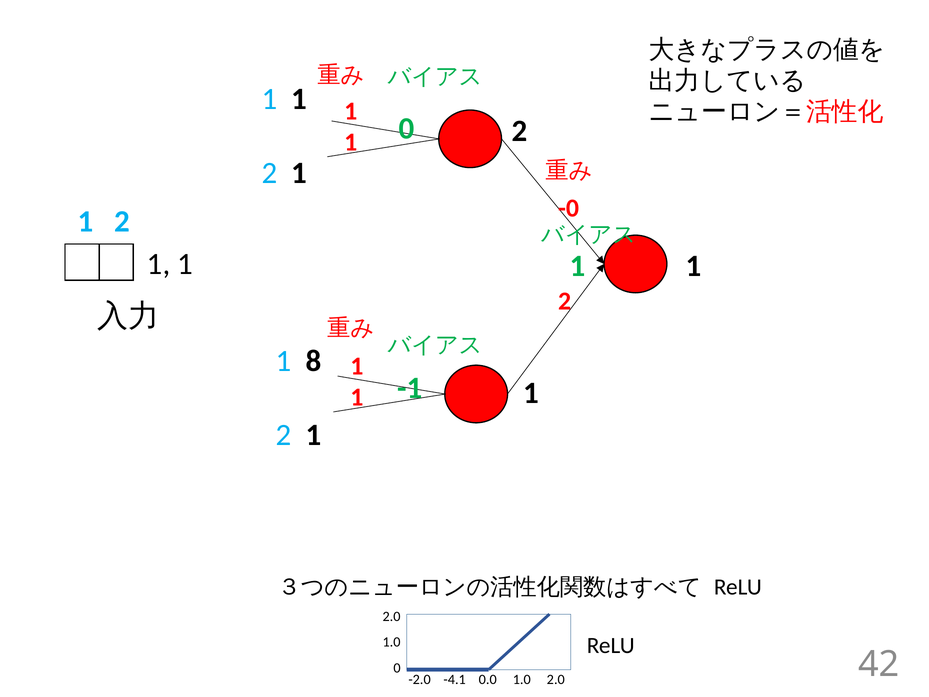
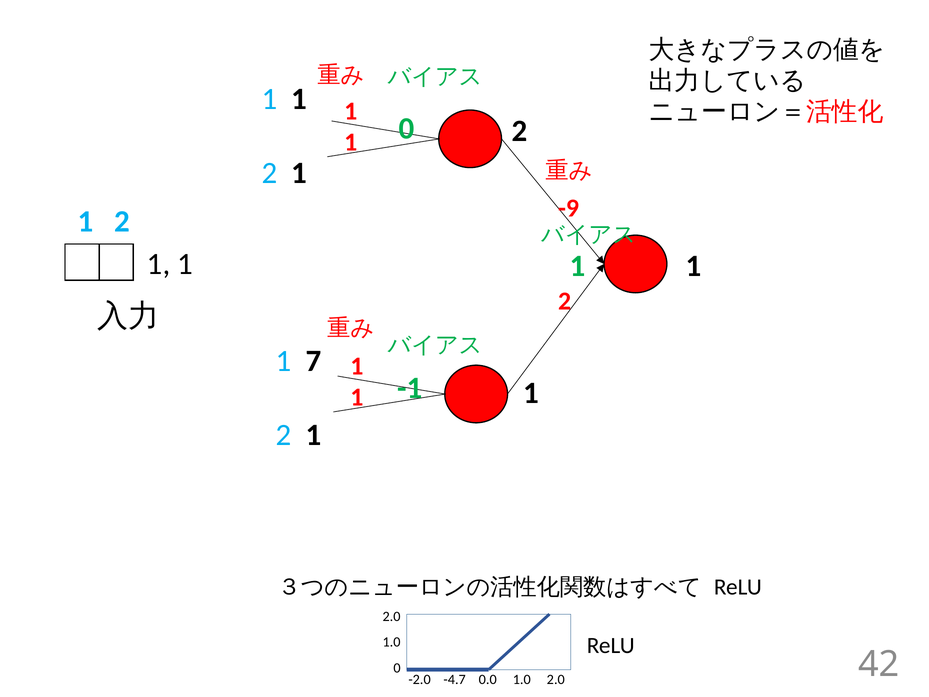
-0: -0 -> -9
8: 8 -> 7
-4.1: -4.1 -> -4.7
